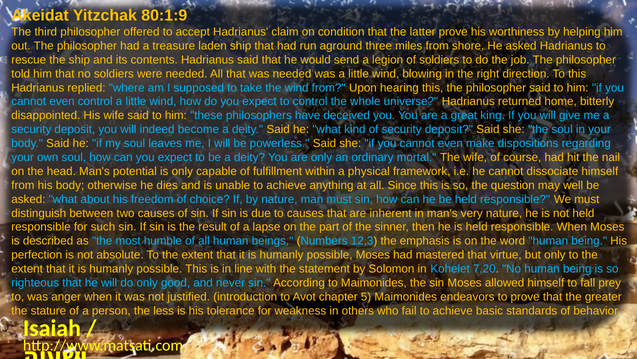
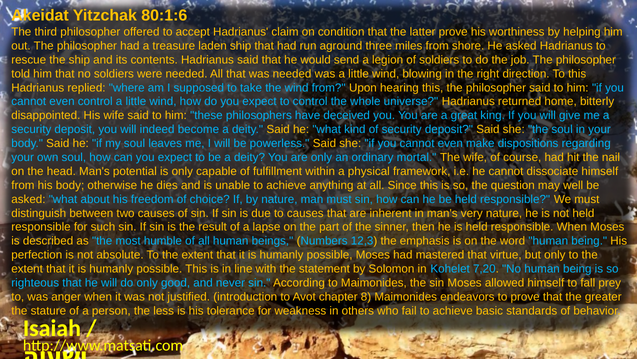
80:1:9: 80:1:9 -> 80:1:6
5: 5 -> 8
